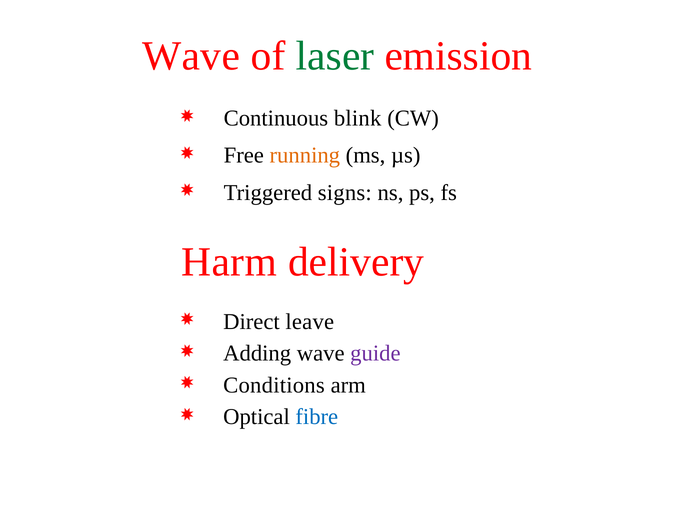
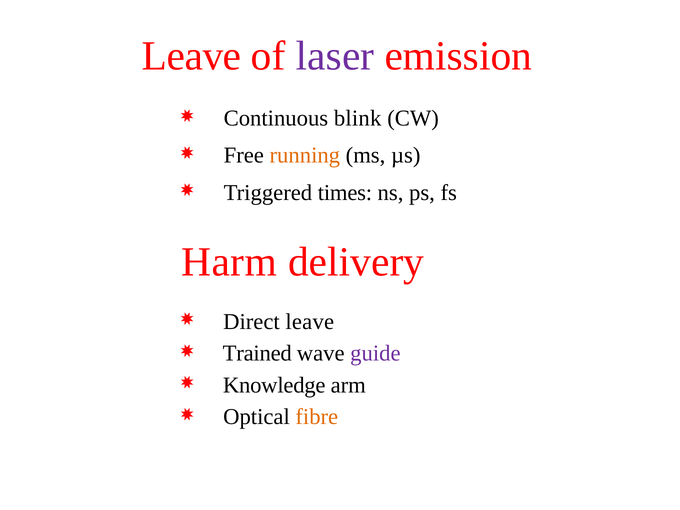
Wave at (191, 56): Wave -> Leave
laser colour: green -> purple
signs: signs -> times
Adding: Adding -> Trained
Conditions: Conditions -> Knowledge
fibre colour: blue -> orange
